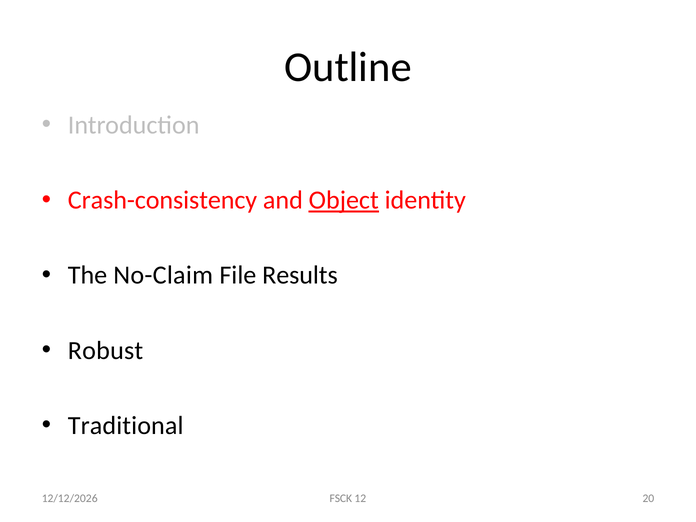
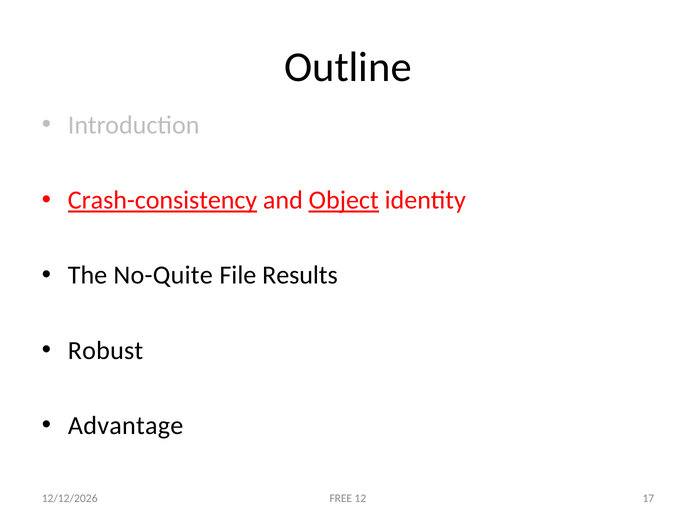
Crash-consistency underline: none -> present
No-Claim: No-Claim -> No-Quite
Traditional: Traditional -> Advantage
FSCK: FSCK -> FREE
20: 20 -> 17
